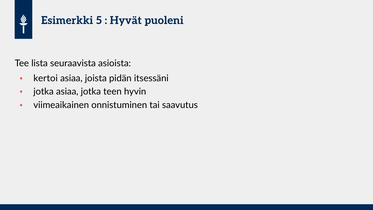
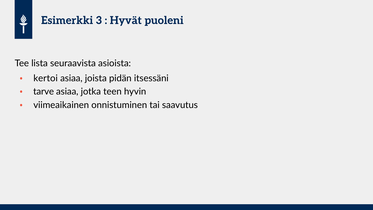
5: 5 -> 3
jotka at (44, 92): jotka -> tarve
